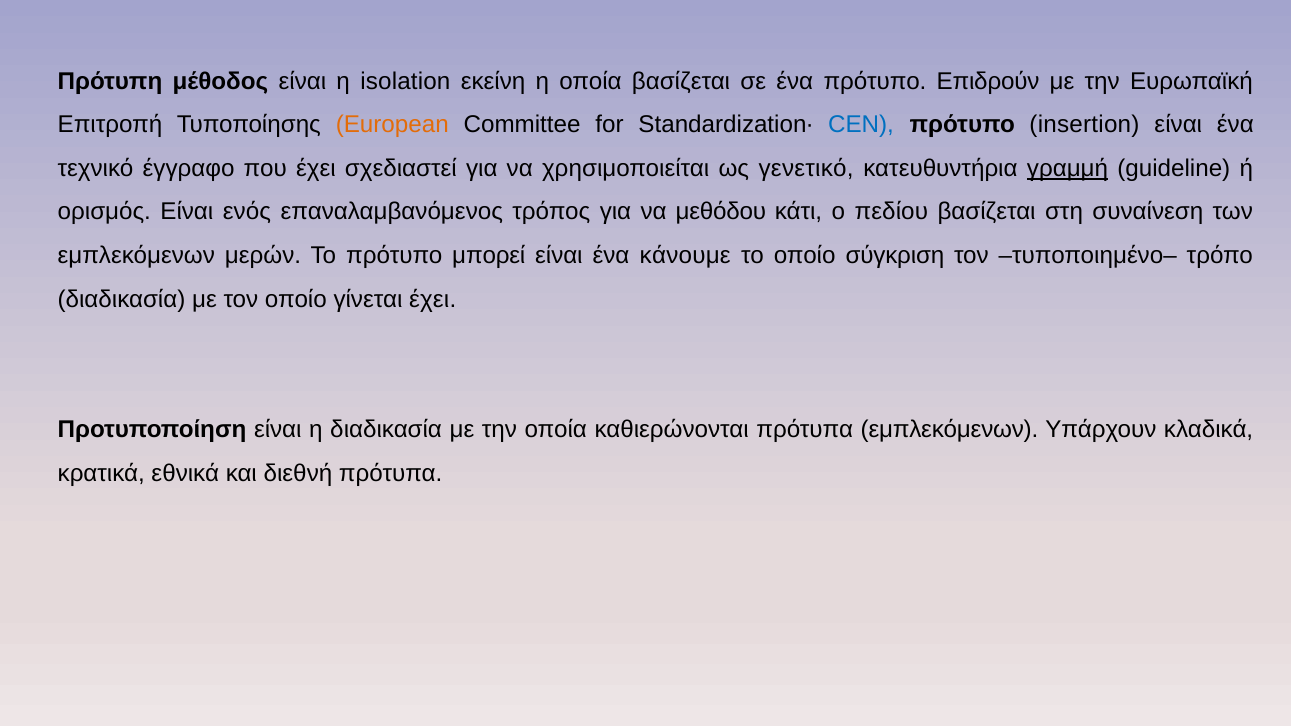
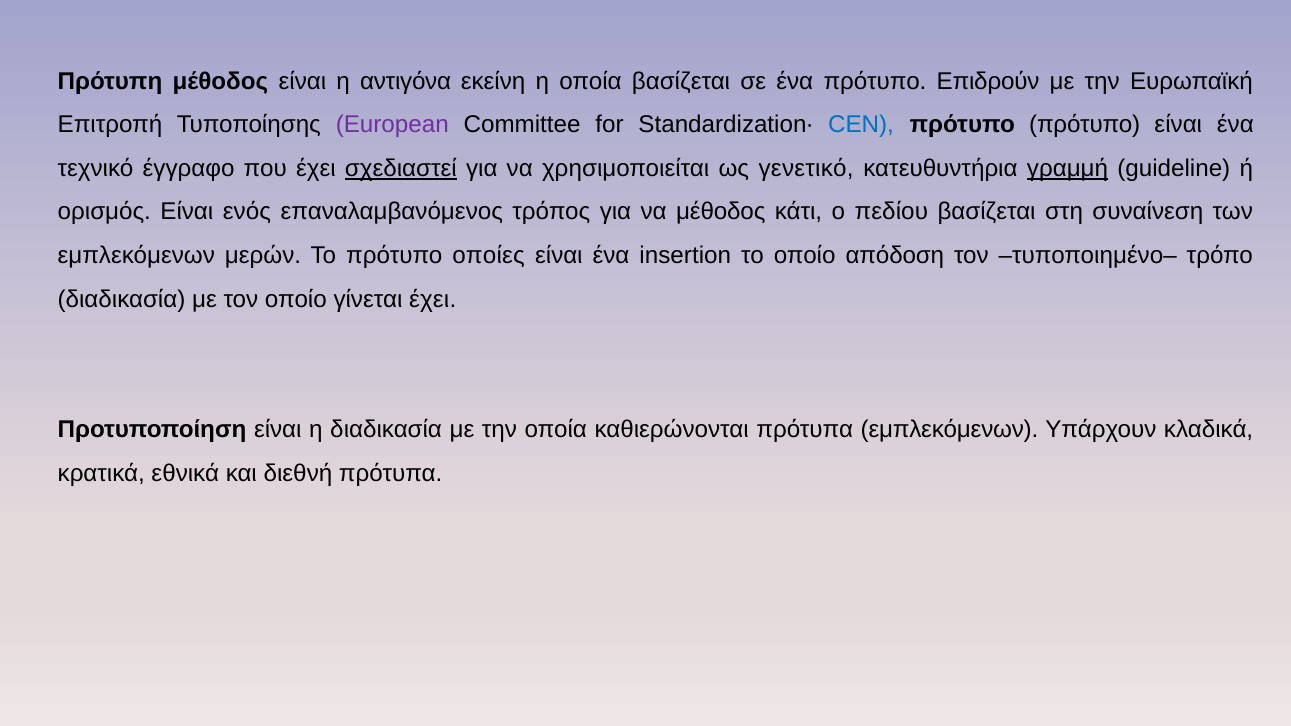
isolation: isolation -> αντιγόνα
European colour: orange -> purple
πρότυπο insertion: insertion -> πρότυπο
σχεδιαστεί underline: none -> present
να μεθόδου: μεθόδου -> μέθοδος
μπορεί: μπορεί -> οποίες
κάνουμε: κάνουμε -> insertion
σύγκριση: σύγκριση -> απόδοση
